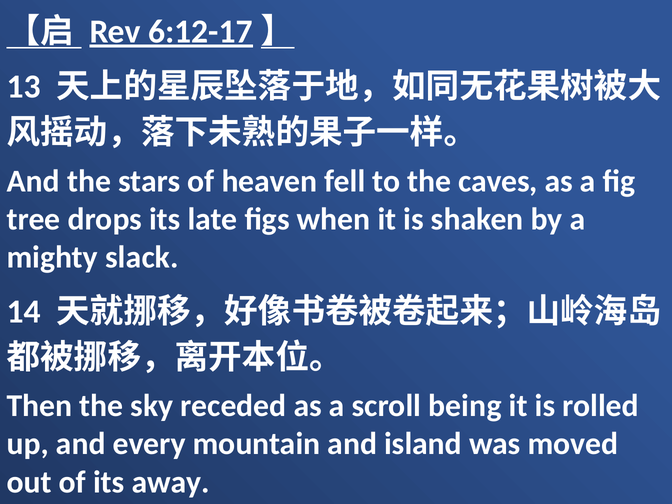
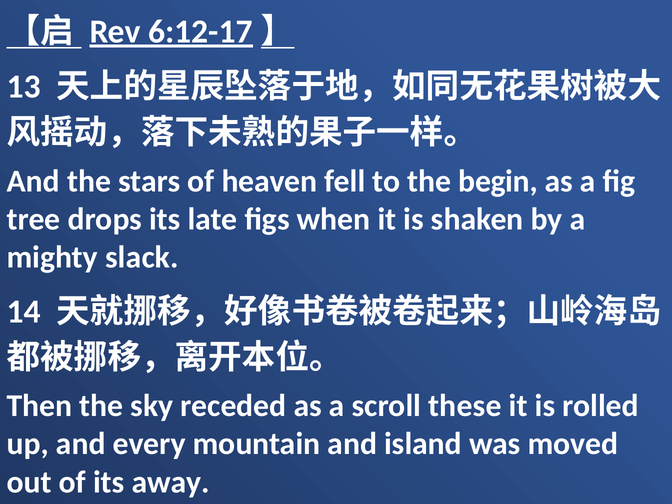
caves: caves -> begin
being: being -> these
